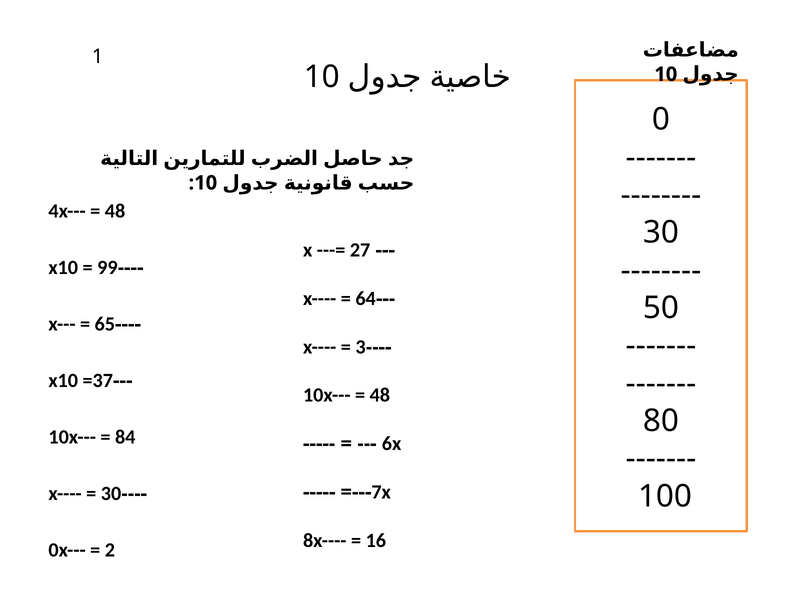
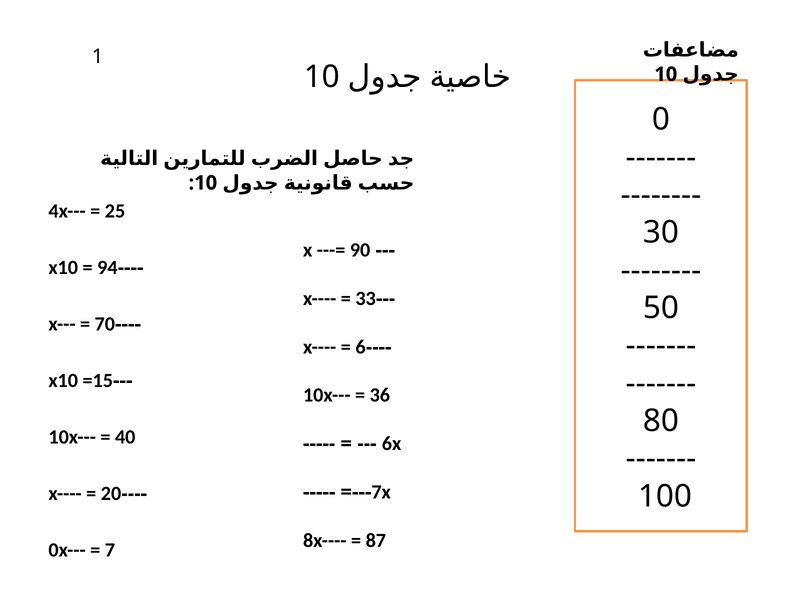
48 at (115, 211): 48 -> 25
27: 27 -> 90
99: 99 -> 94
64: 64 -> 33
65: 65 -> 70
3: 3 -> 6
=37: =37 -> =15
48 at (380, 395): 48 -> 36
84: 84 -> 40
30 at (111, 494): 30 -> 20
16: 16 -> 87
2: 2 -> 7
